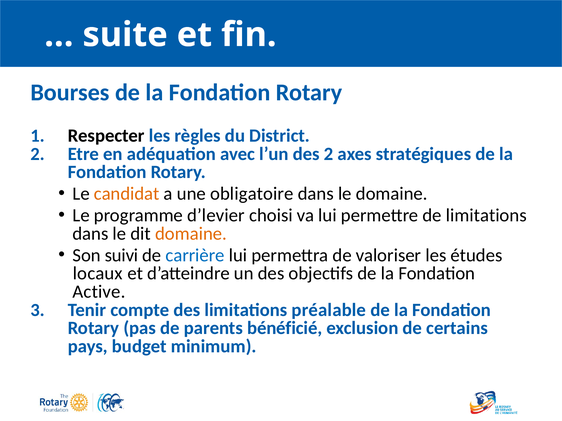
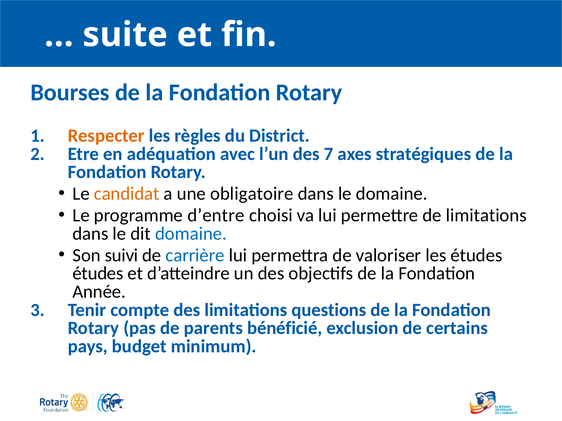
Respecter colour: black -> orange
des 2: 2 -> 7
d’levier: d’levier -> d’entre
domaine at (191, 234) colour: orange -> blue
locaux at (98, 274): locaux -> études
Active: Active -> Année
préalable: préalable -> questions
